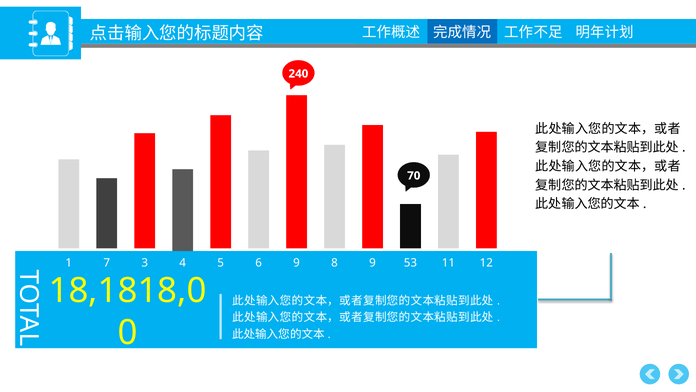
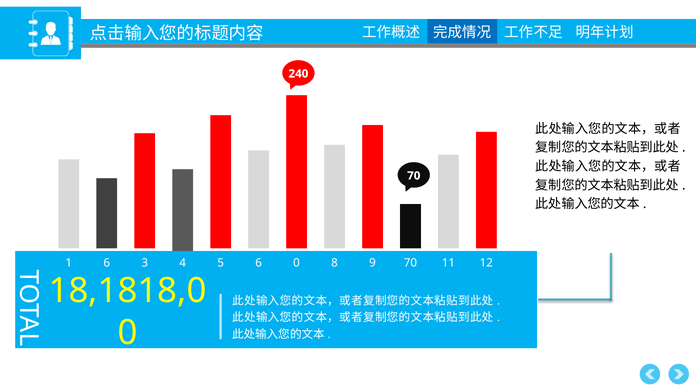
1 7: 7 -> 6
6 9: 9 -> 0
9 53: 53 -> 70
